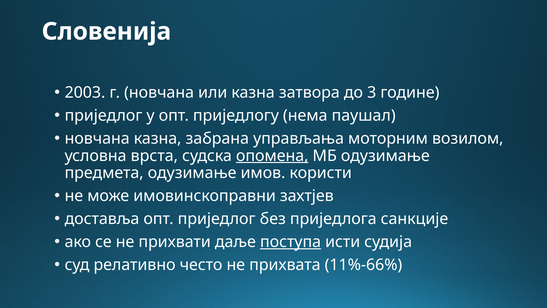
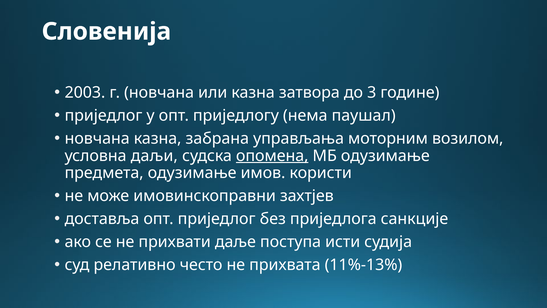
врста: врста -> даљи
поступа underline: present -> none
11%-66%: 11%-66% -> 11%-13%
